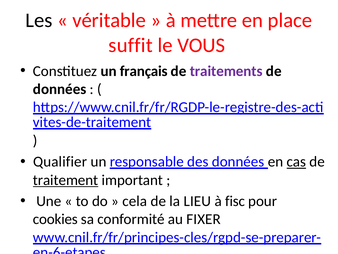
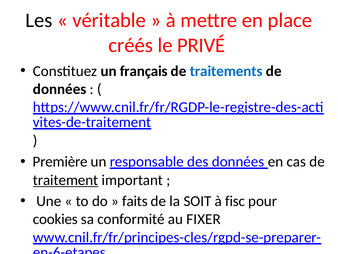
suffit: suffit -> créés
VOUS: VOUS -> PRIVÉ
traitements colour: purple -> blue
Qualifier: Qualifier -> Première
cas underline: present -> none
cela: cela -> faits
LIEU: LIEU -> SOIT
